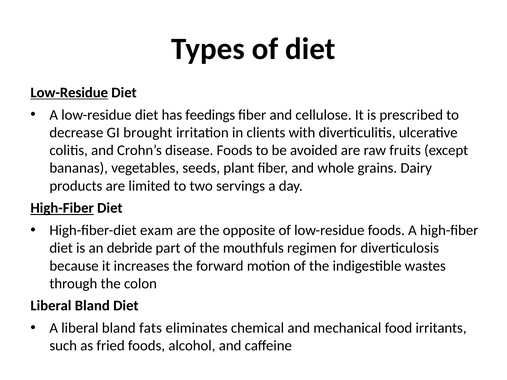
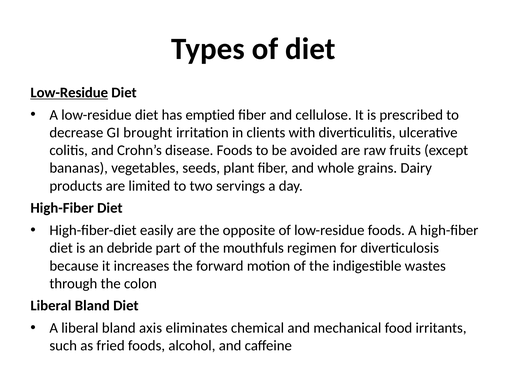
feedings: feedings -> emptied
High-Fiber at (62, 208) underline: present -> none
exam: exam -> easily
fats: fats -> axis
